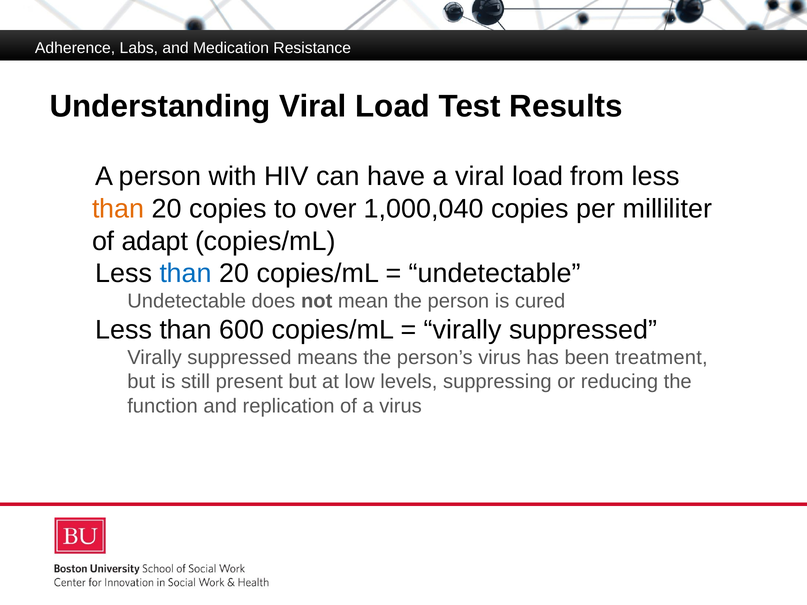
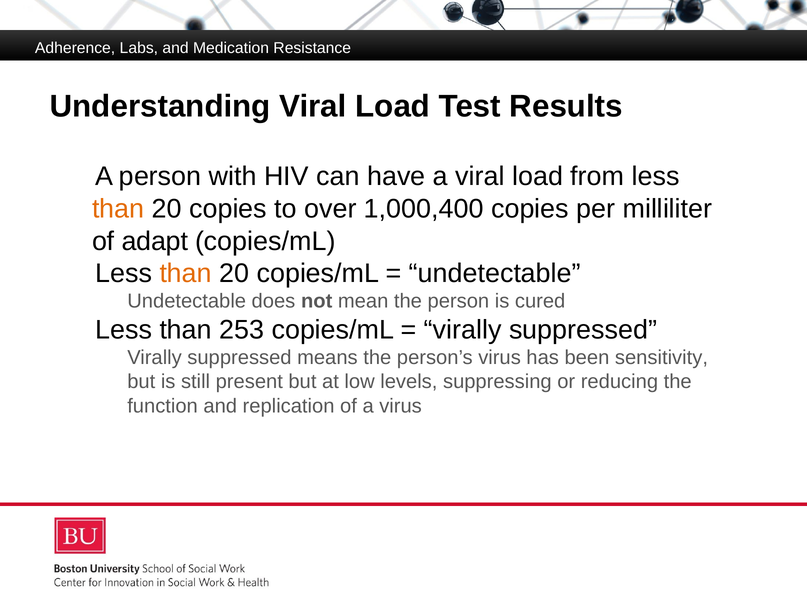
1,000,040: 1,000,040 -> 1,000,400
than at (186, 274) colour: blue -> orange
600: 600 -> 253
treatment: treatment -> sensitivity
